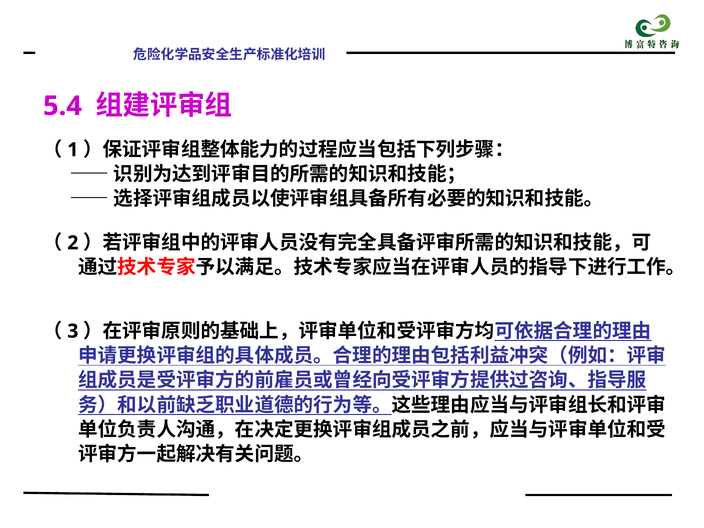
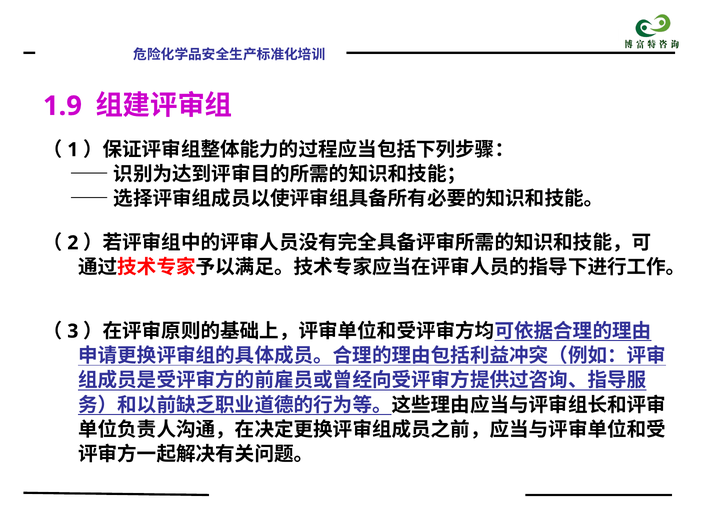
5.4: 5.4 -> 1.9
